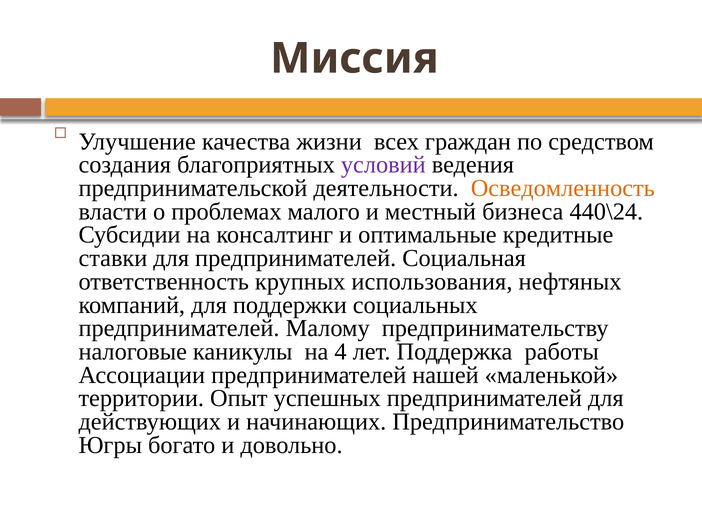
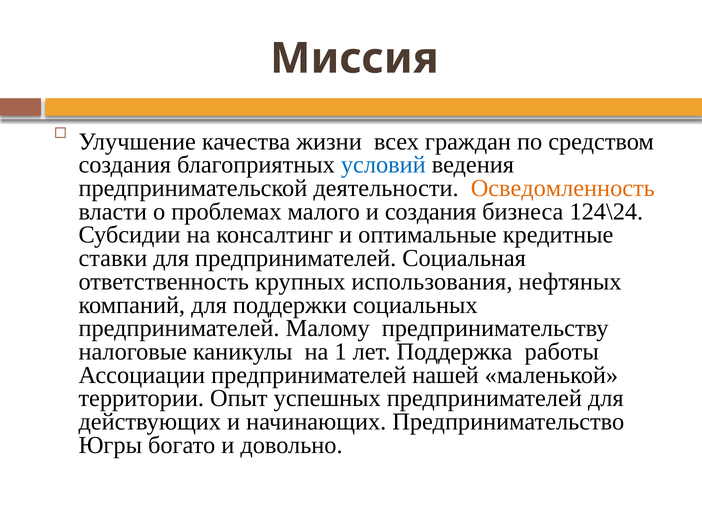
условий colour: purple -> blue
и местный: местный -> создания
440\24: 440\24 -> 124\24
4: 4 -> 1
